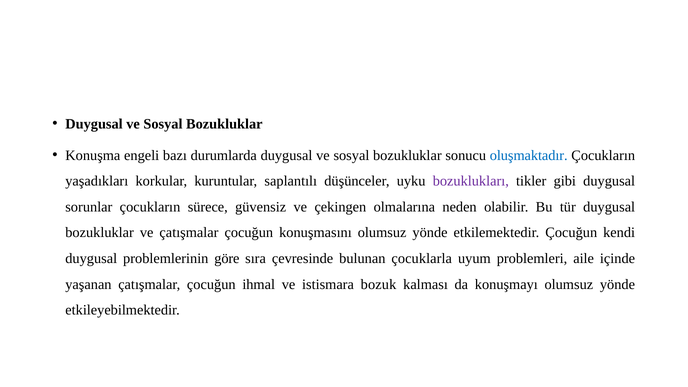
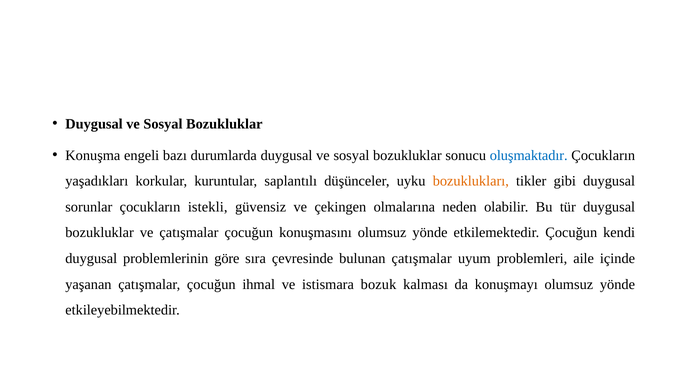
bozuklukları colour: purple -> orange
sürece: sürece -> istekli
bulunan çocuklarla: çocuklarla -> çatışmalar
